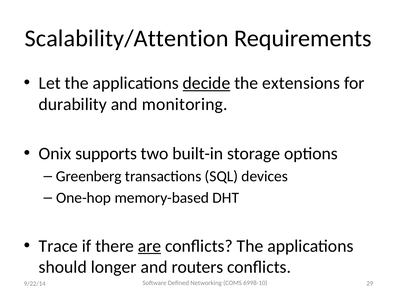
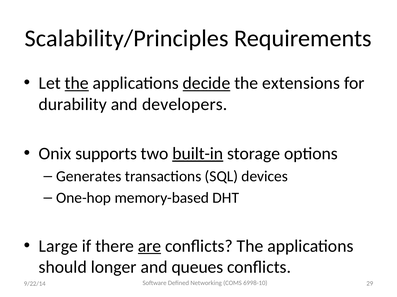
Scalability/Attention: Scalability/Attention -> Scalability/Principles
the at (77, 83) underline: none -> present
monitoring: monitoring -> developers
built-in underline: none -> present
Greenberg: Greenberg -> Generates
Trace: Trace -> Large
routers: routers -> queues
